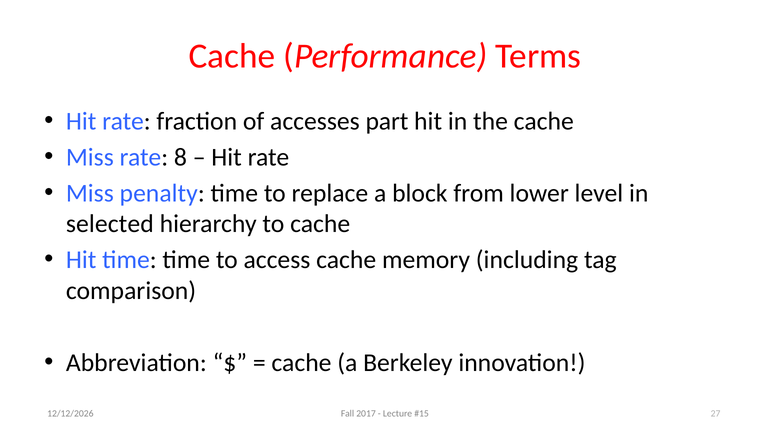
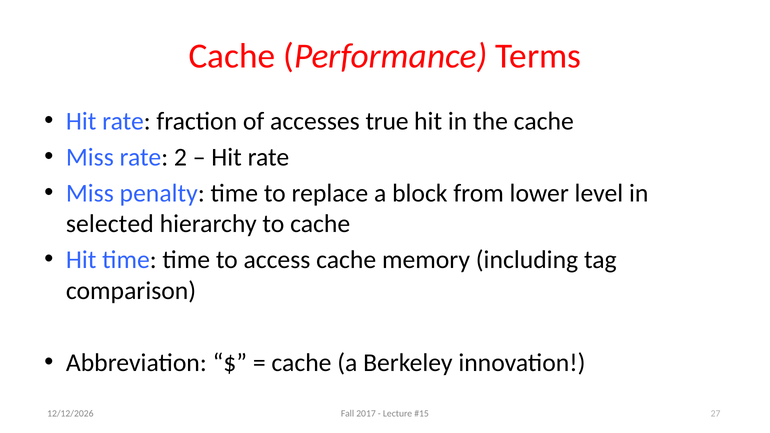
part: part -> true
8: 8 -> 2
